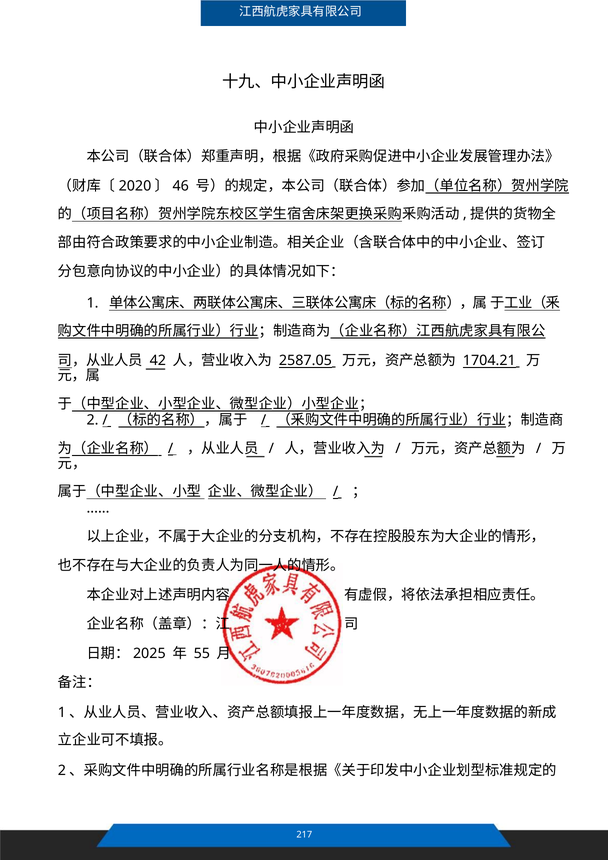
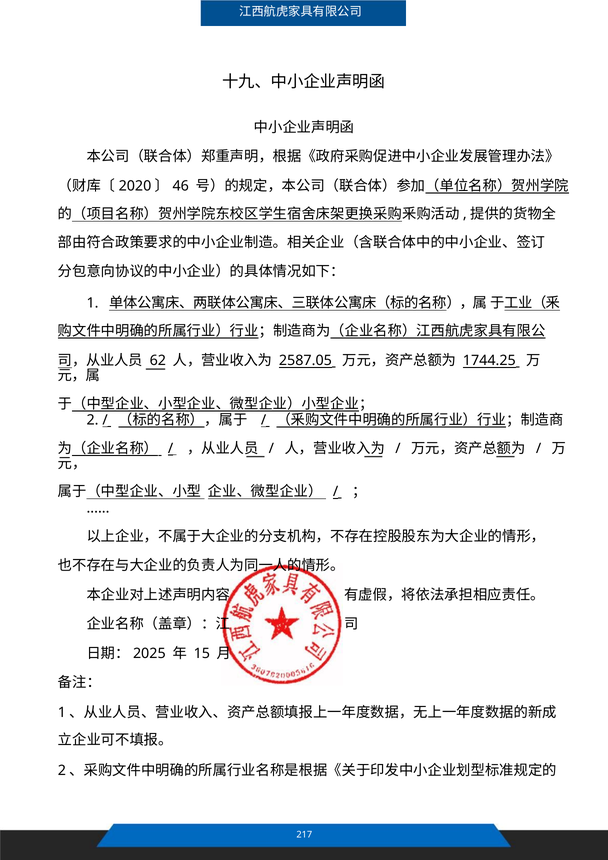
42: 42 -> 62
1704.21: 1704.21 -> 1744.25
55: 55 -> 15
